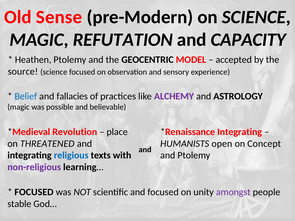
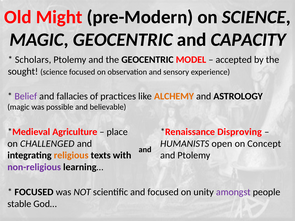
Sense: Sense -> Might
MAGIC REFUTATION: REFUTATION -> GEOCENTRIC
Heathen: Heathen -> Scholars
source: source -> sought
Belief colour: blue -> purple
ALCHEMY colour: purple -> orange
Revolution: Revolution -> Agriculture
Integrating at (240, 132): Integrating -> Disproving
THREATENED: THREATENED -> CHALLENGED
religious colour: blue -> orange
